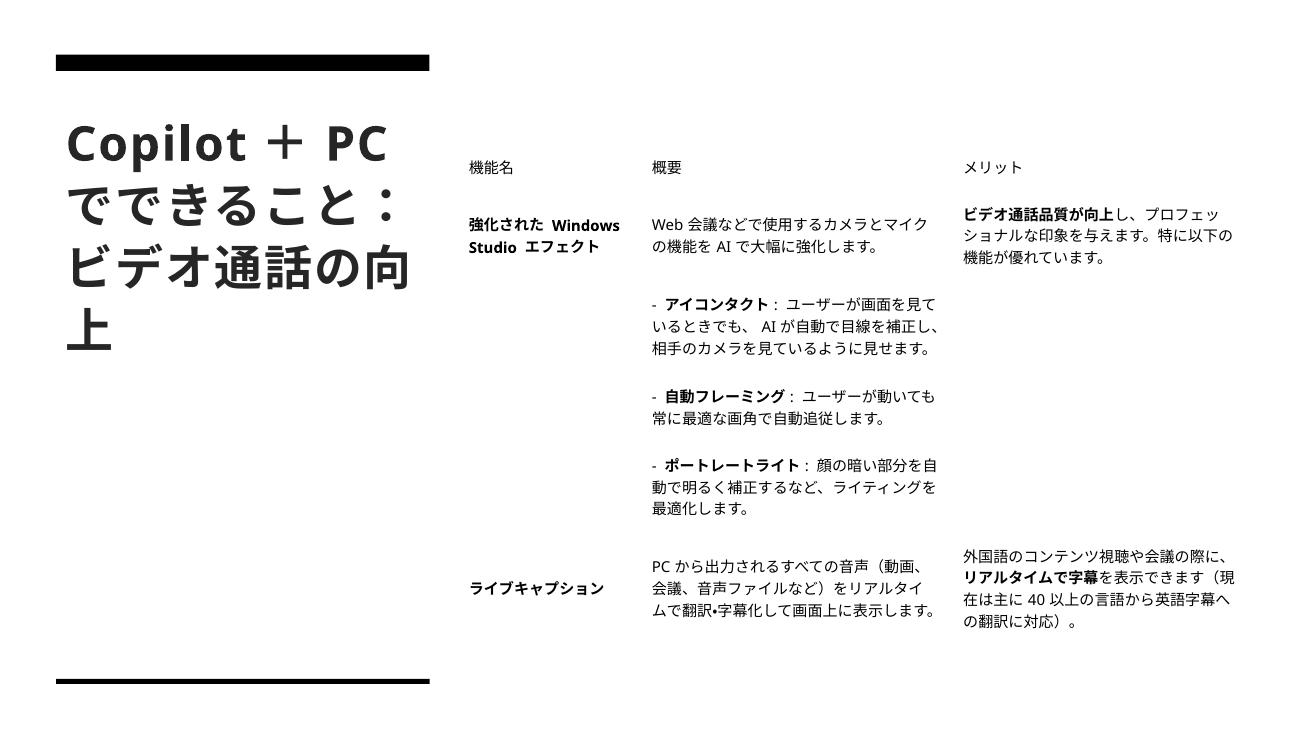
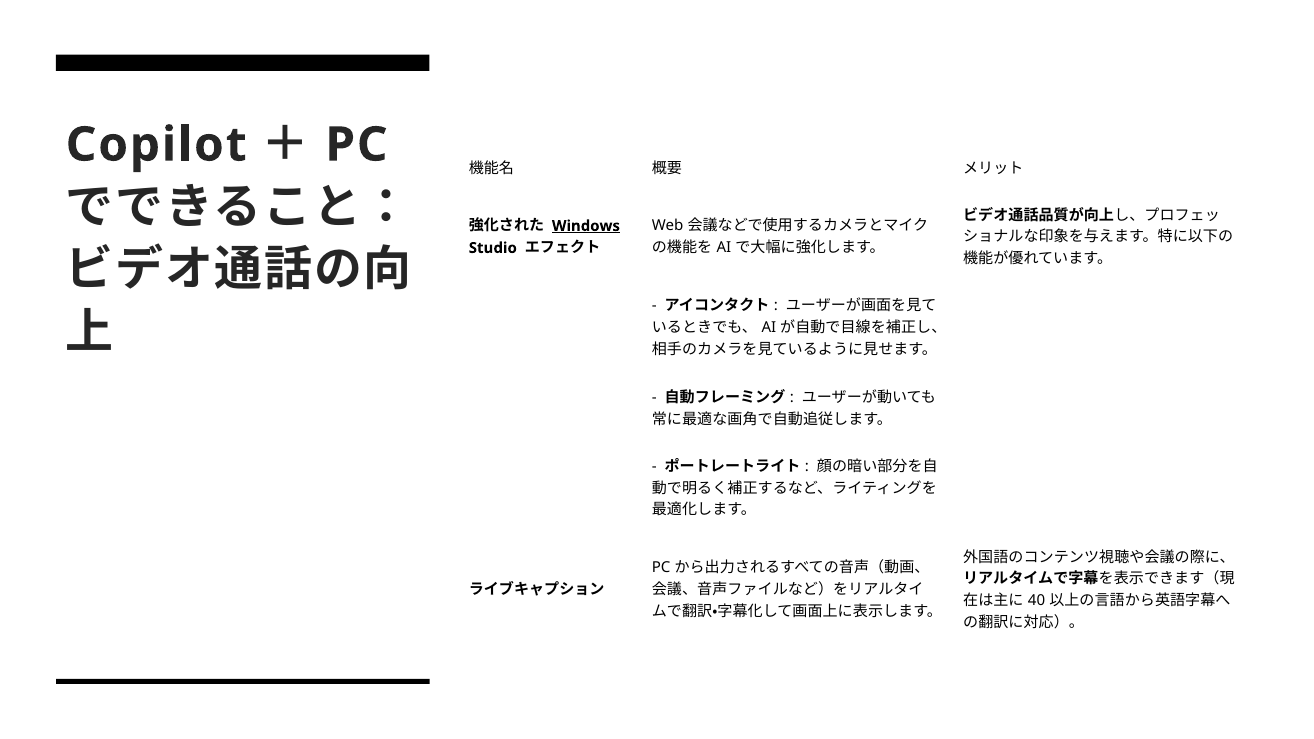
Windows underline: none -> present
